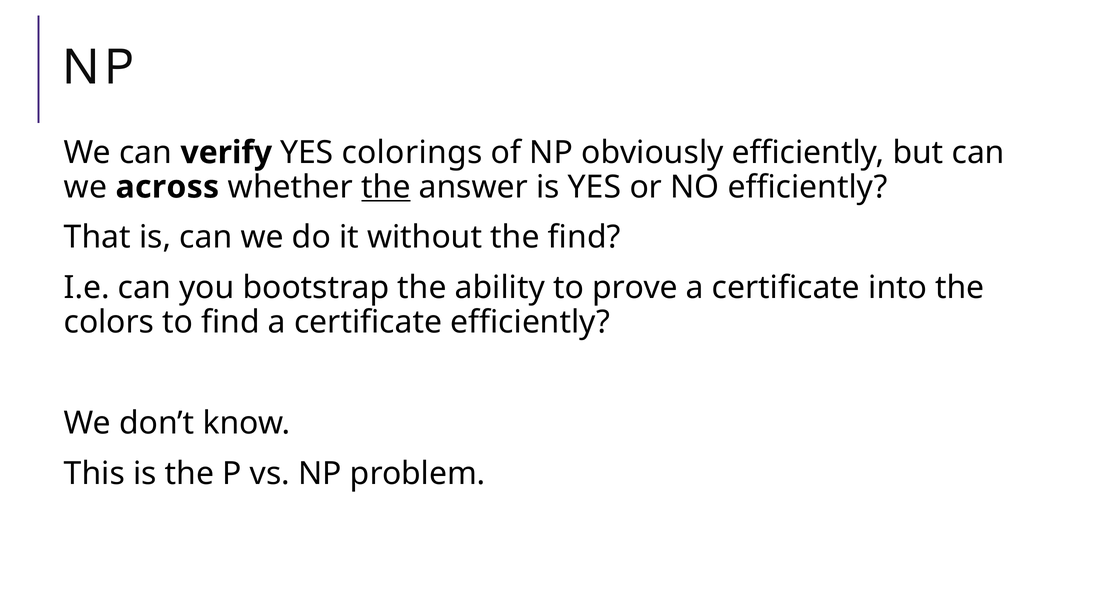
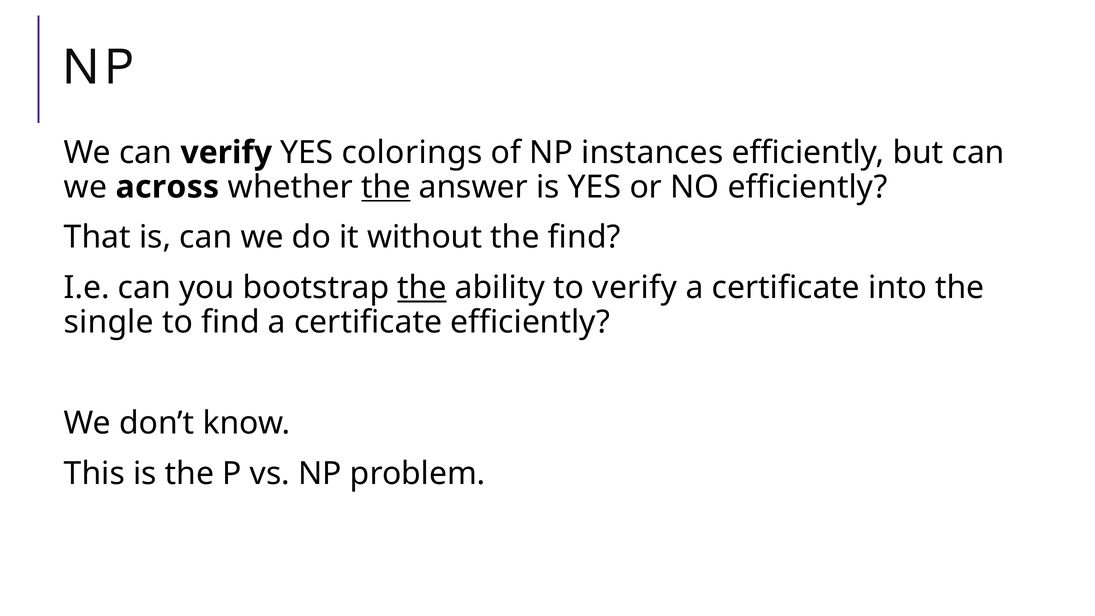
obviously: obviously -> instances
the at (422, 288) underline: none -> present
to prove: prove -> verify
colors: colors -> single
